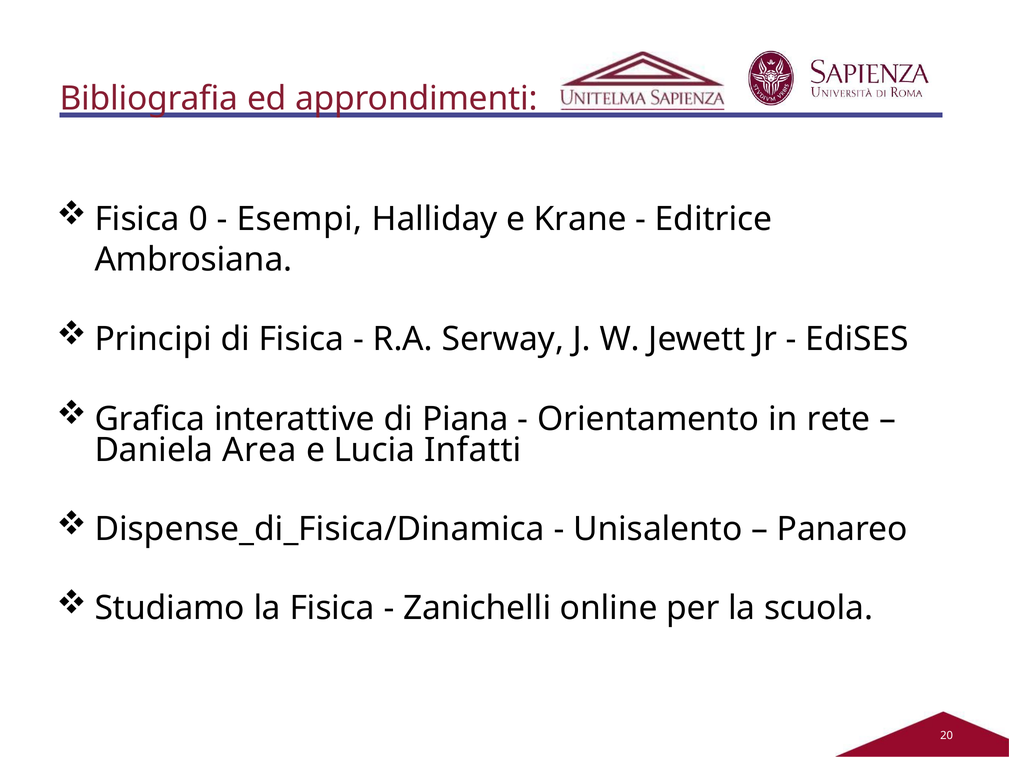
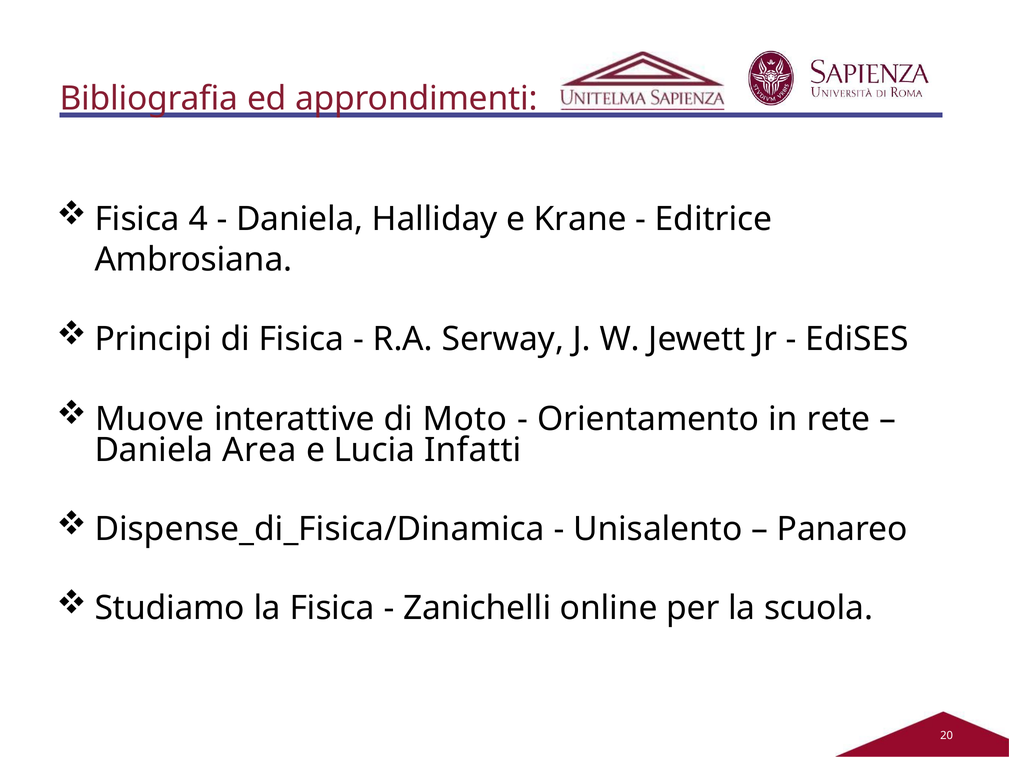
0: 0 -> 4
Esempi at (299, 219): Esempi -> Daniela
Grafica: Grafica -> Muove
Piana: Piana -> Moto
